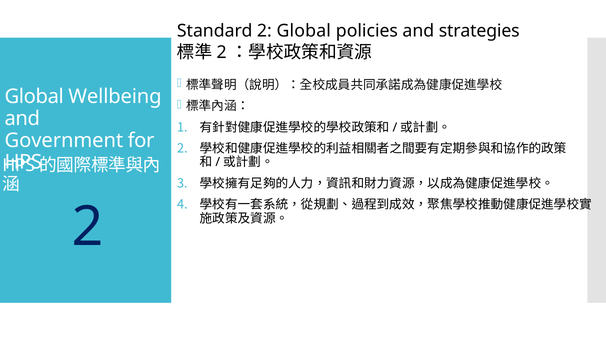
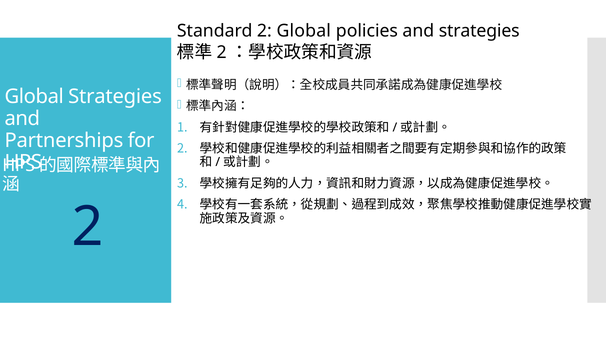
Global Wellbeing: Wellbeing -> Strategies
Government: Government -> Partnerships
